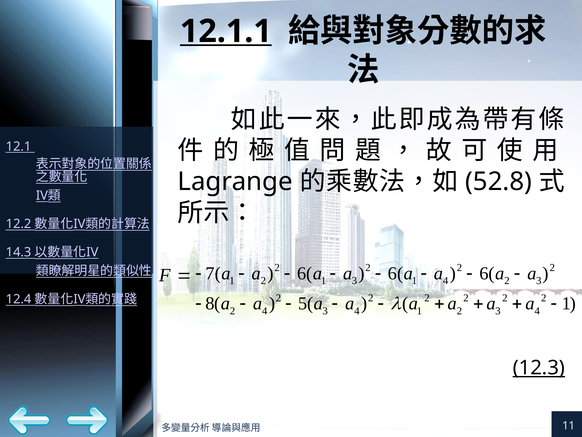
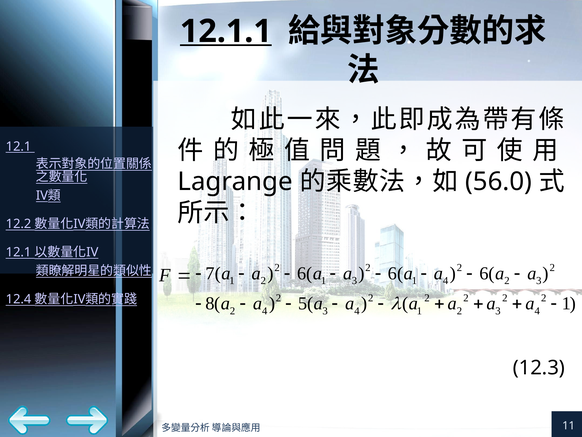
52.8: 52.8 -> 56.0
14.3 at (19, 252): 14.3 -> 12.1
12.3 underline: present -> none
